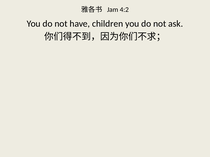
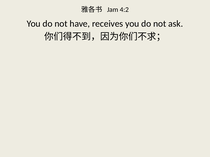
children: children -> receives
